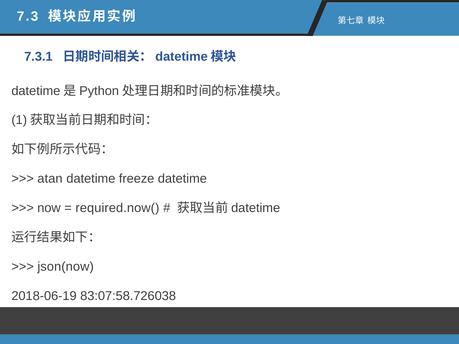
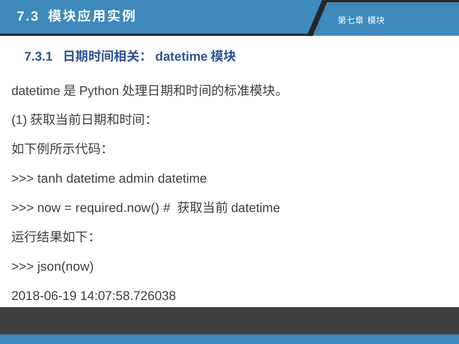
atan: atan -> tanh
freeze: freeze -> admin
83:07:58.726038: 83:07:58.726038 -> 14:07:58.726038
